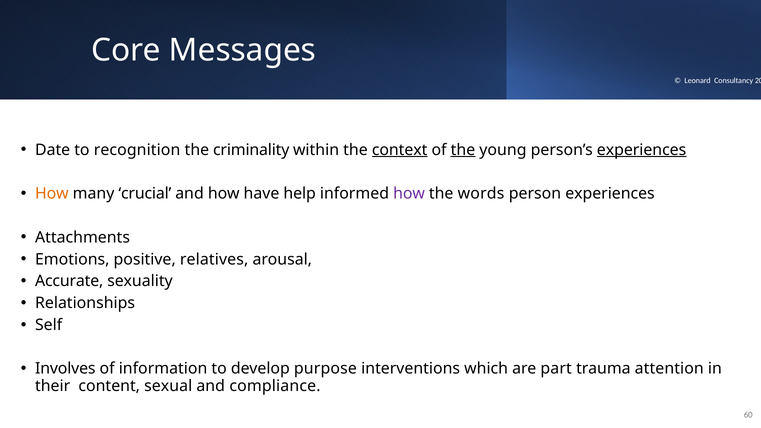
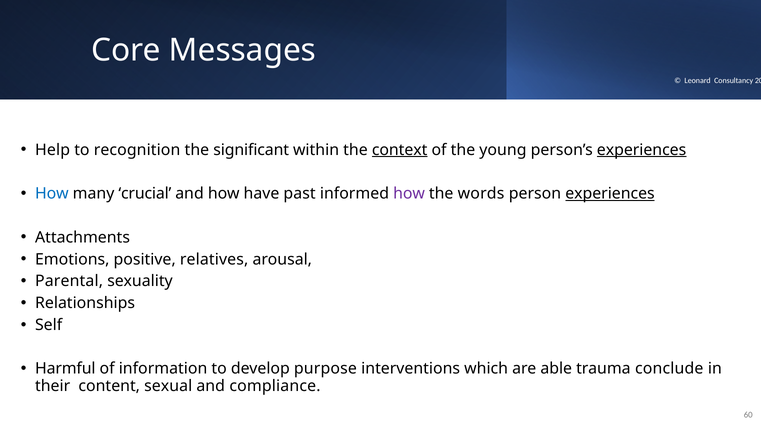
Date: Date -> Help
criminality: criminality -> significant
the at (463, 150) underline: present -> none
How at (52, 194) colour: orange -> blue
help: help -> past
experiences at (610, 194) underline: none -> present
Accurate: Accurate -> Parental
Involves: Involves -> Harmful
part: part -> able
attention: attention -> conclude
